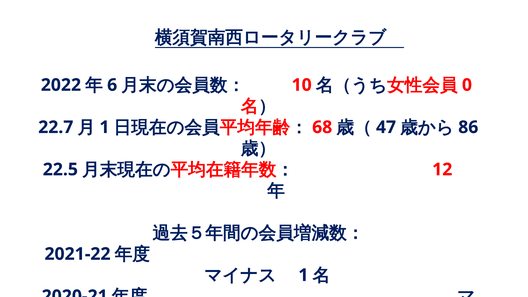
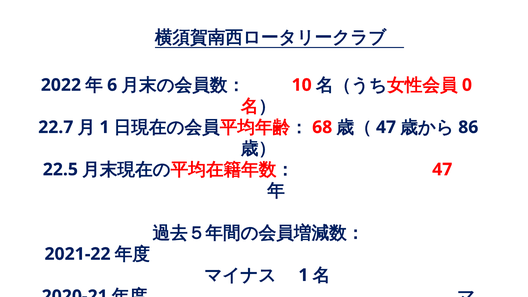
12 at (442, 170): 12 -> 47
